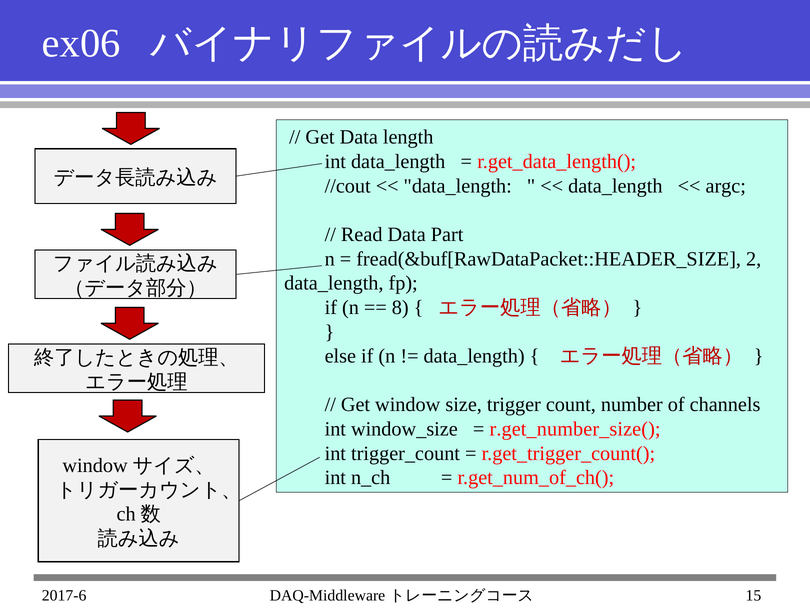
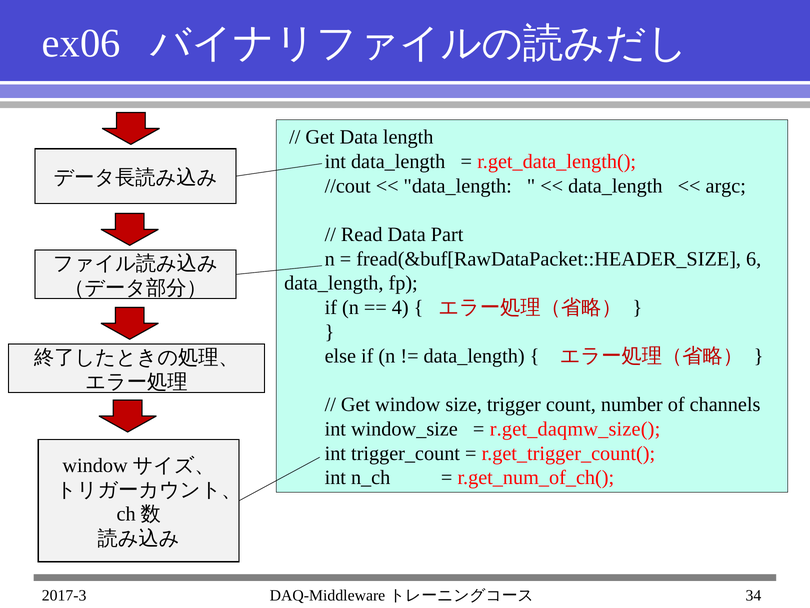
2: 2 -> 6
8: 8 -> 4
r.get_number_size(: r.get_number_size( -> r.get_daqmw_size(
2017-6: 2017-6 -> 2017-3
15: 15 -> 34
